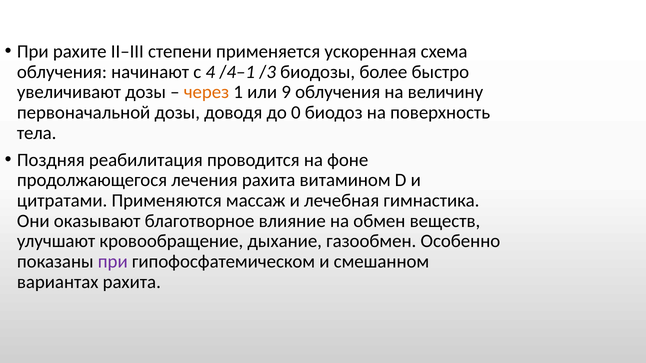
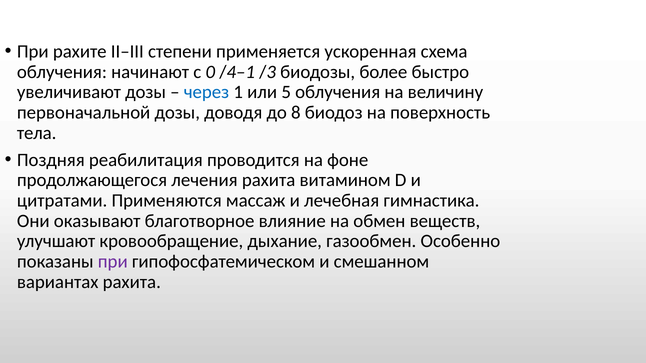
4: 4 -> 0
через colour: orange -> blue
9: 9 -> 5
0: 0 -> 8
